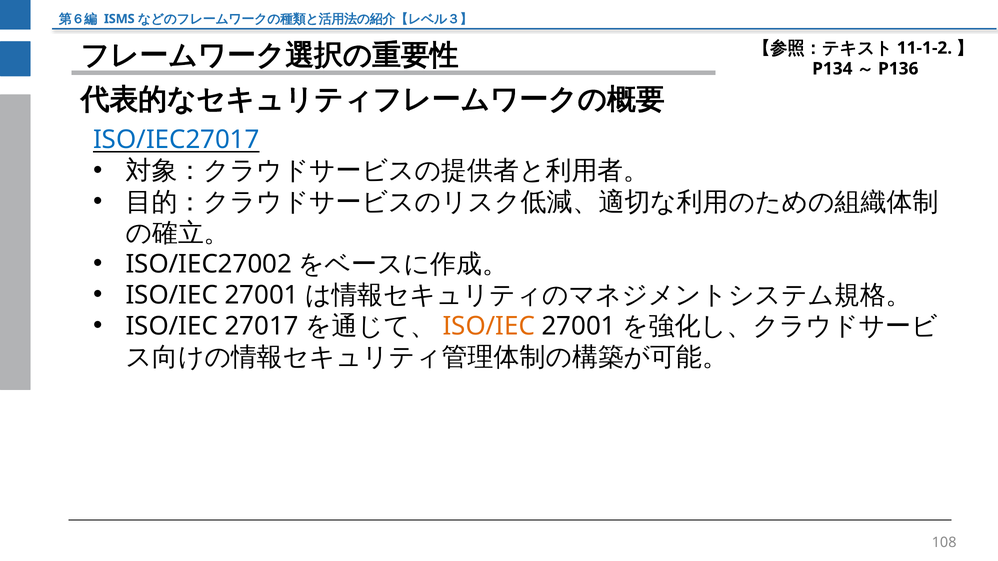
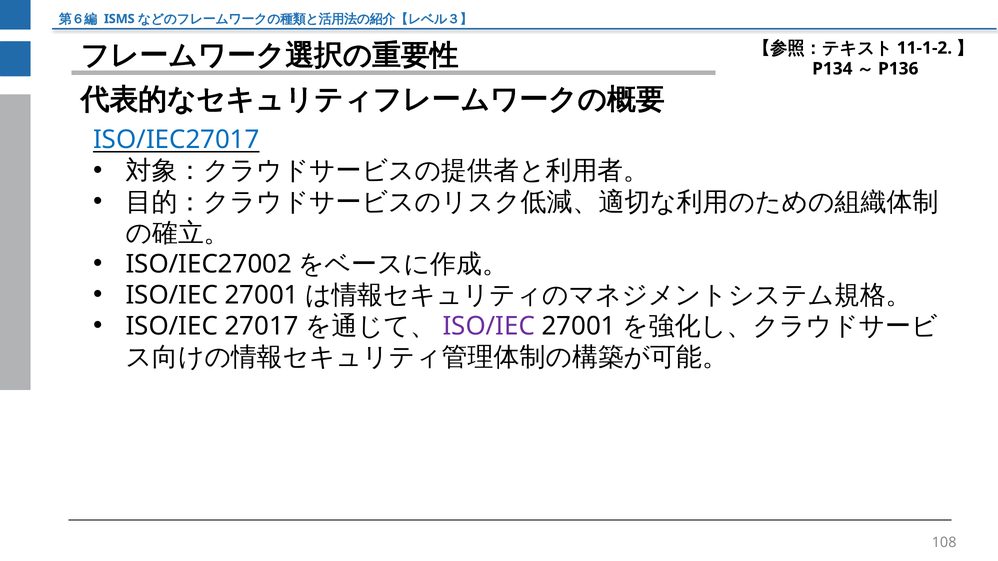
ISO/IEC at (489, 327) colour: orange -> purple
